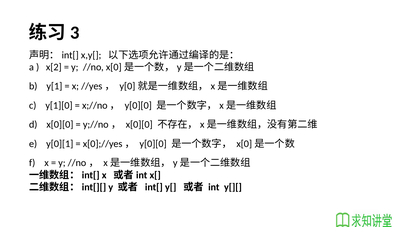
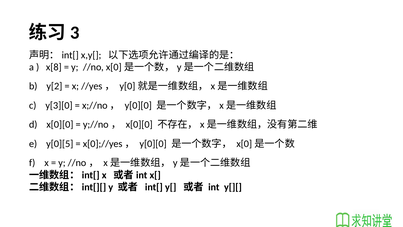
x[2: x[2 -> x[8
y[1: y[1 -> y[2
y[1][0: y[1][0 -> y[3][0
y[0][1: y[0][1 -> y[0][5
